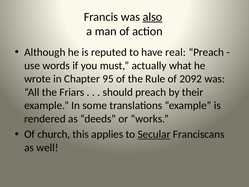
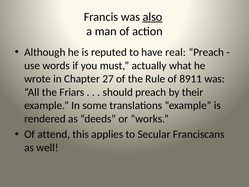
95: 95 -> 27
2092: 2092 -> 8911
church: church -> attend
Secular underline: present -> none
